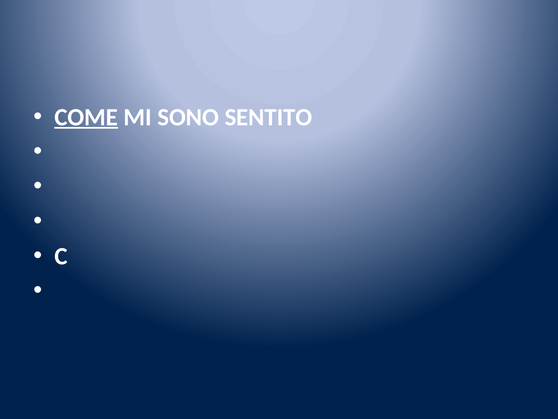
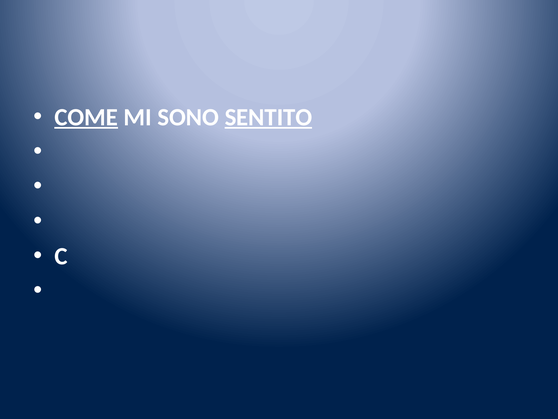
SENTITO underline: none -> present
